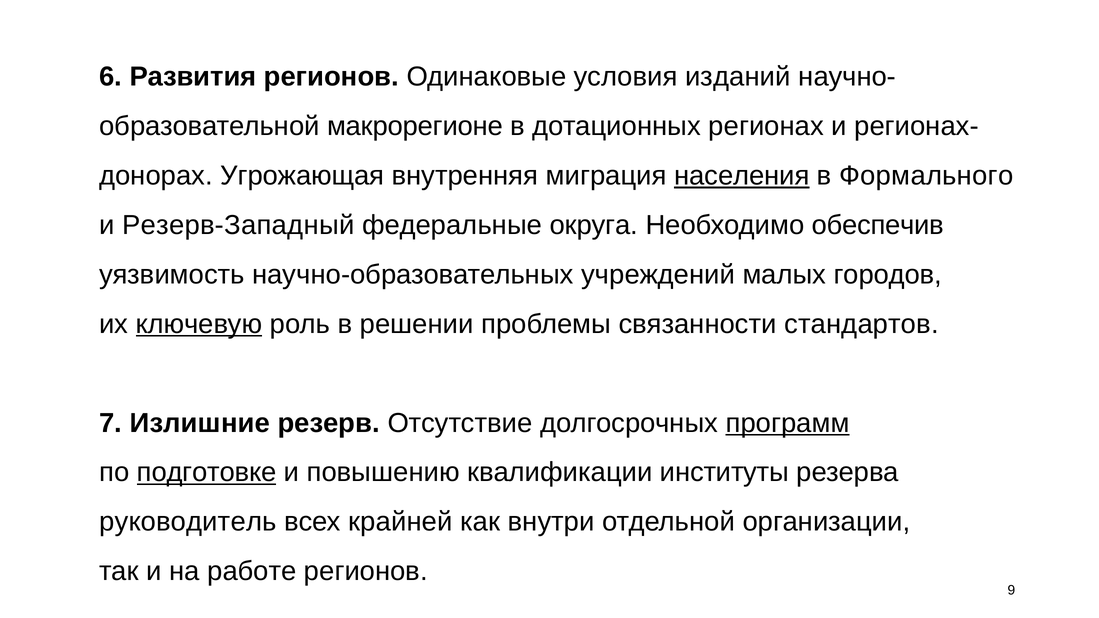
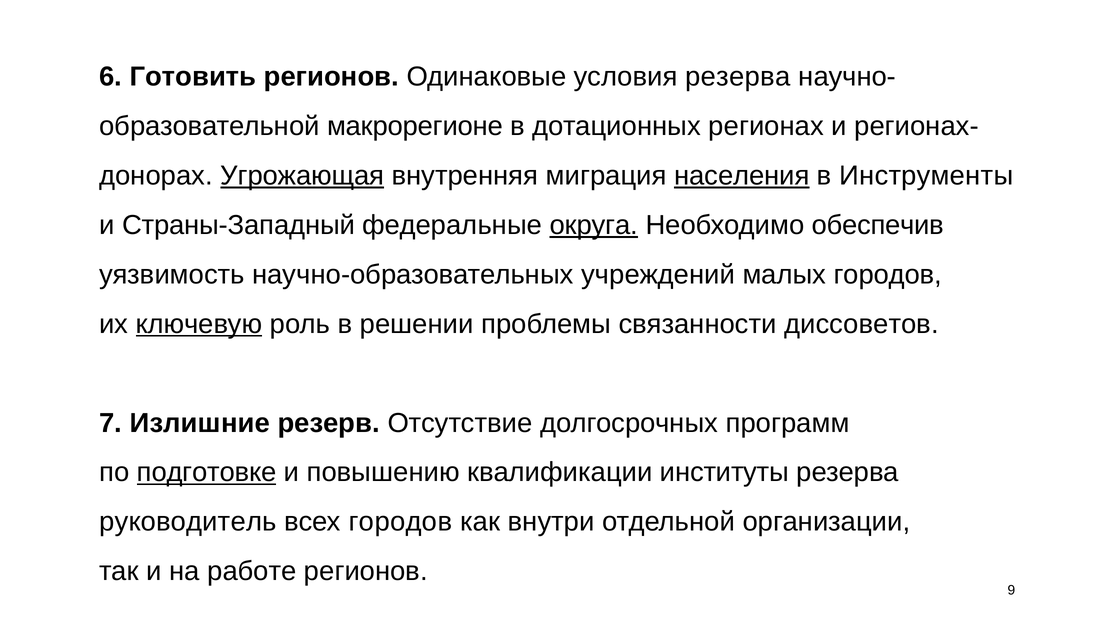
Развития: Развития -> Готовить
условия изданий: изданий -> резерва
Угрожающая underline: none -> present
Формального: Формального -> Инструменты
Резерв-Западный: Резерв-Западный -> Страны-Западный
округа underline: none -> present
стандартов: стандартов -> диссоветов
программ underline: present -> none
всех крайней: крайней -> городов
